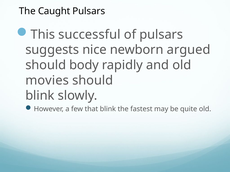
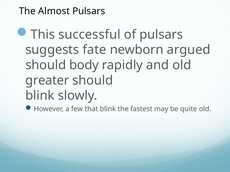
Caught: Caught -> Almost
nice: nice -> fate
movies: movies -> greater
